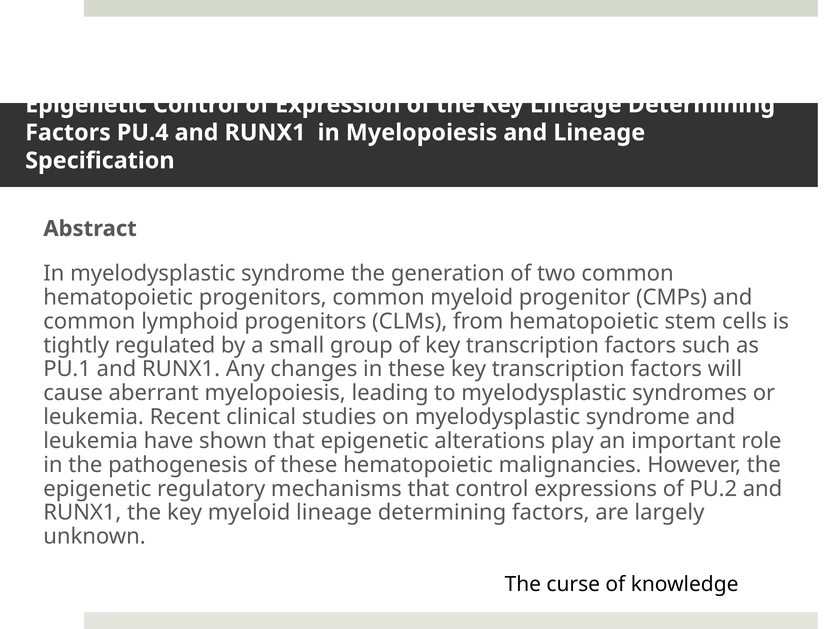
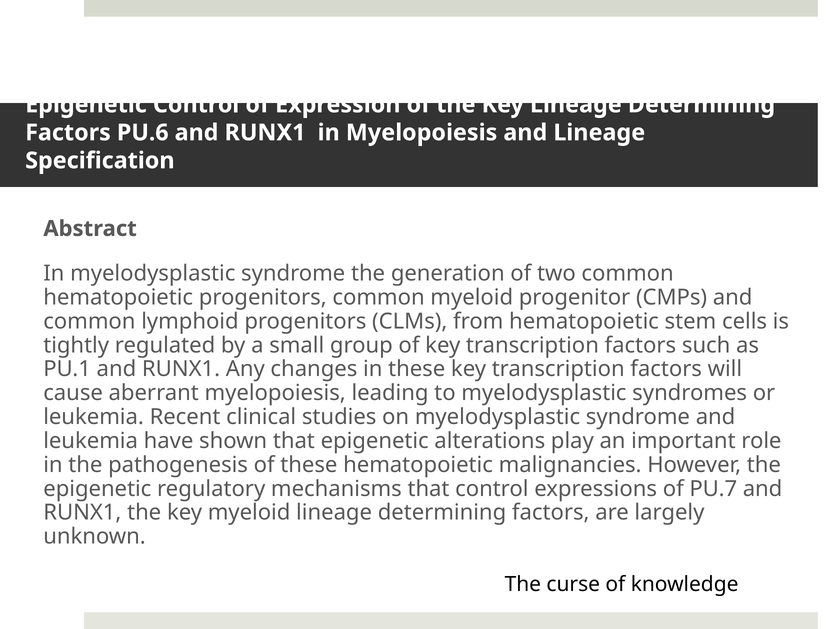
PU.4: PU.4 -> PU.6
PU.2: PU.2 -> PU.7
